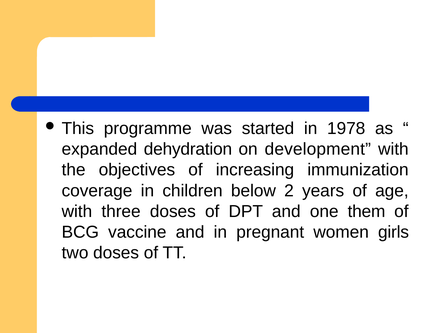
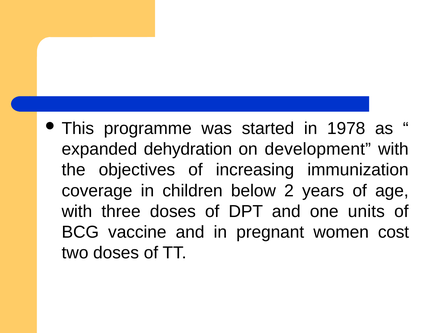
them: them -> units
girls: girls -> cost
